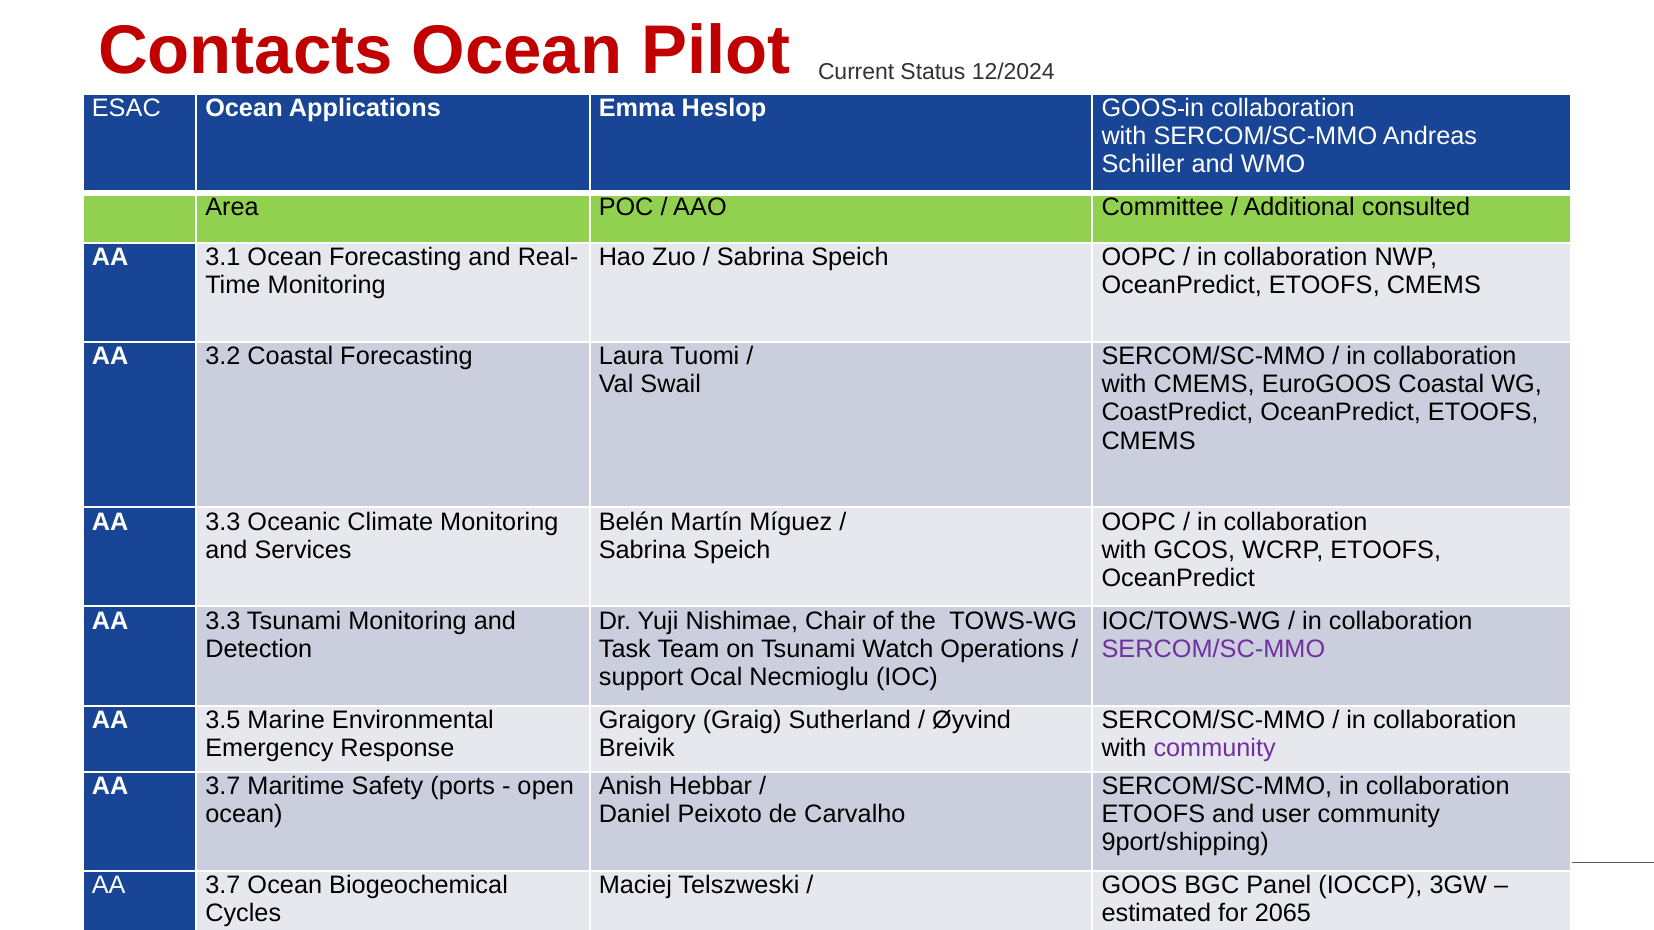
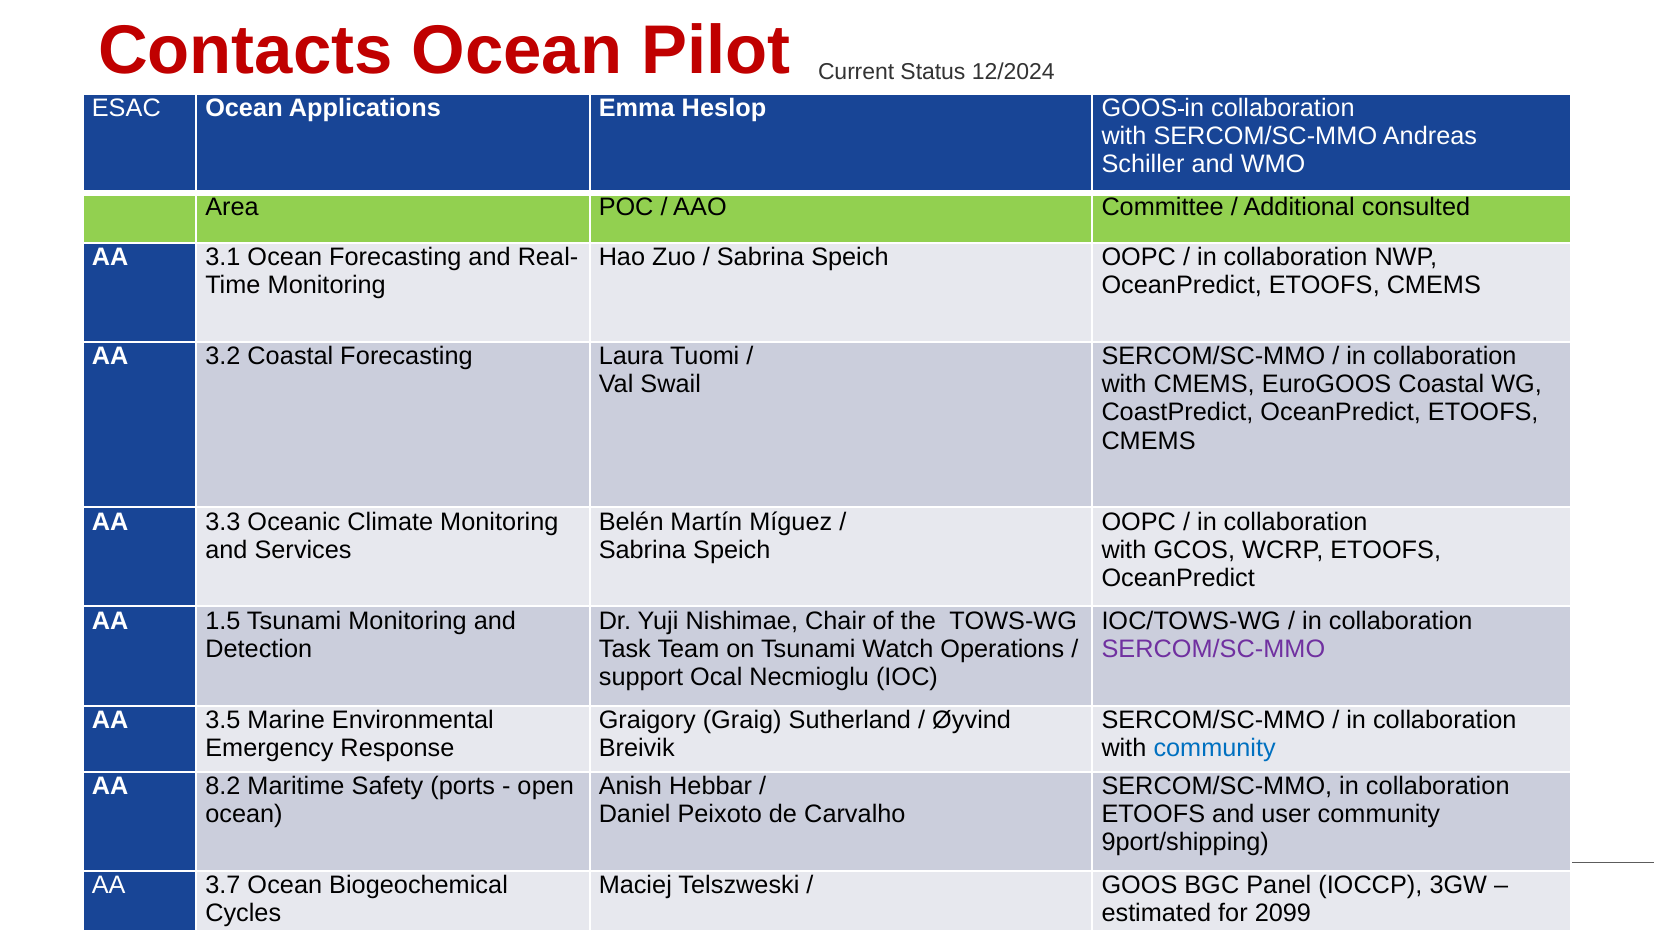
3.3 at (223, 621): 3.3 -> 1.5
community at (1215, 749) colour: purple -> blue
3.7 at (223, 786): 3.7 -> 8.2
2065: 2065 -> 2099
